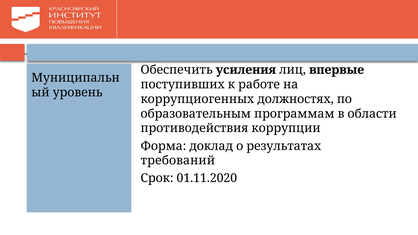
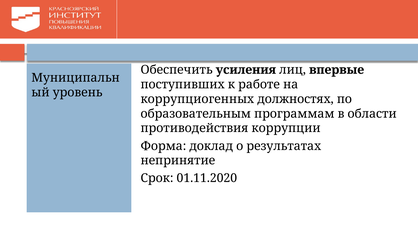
требований: требований -> непринятие
